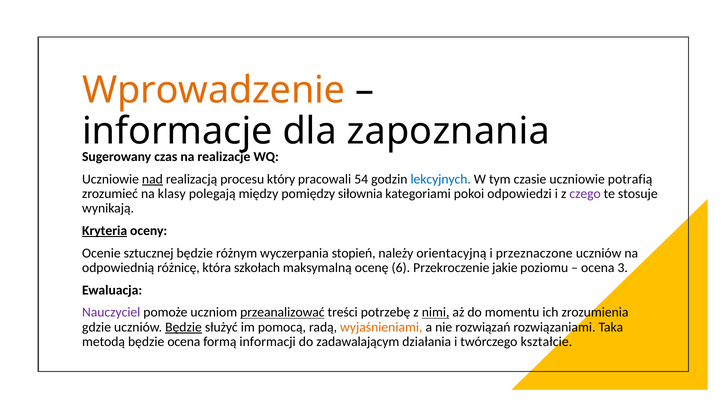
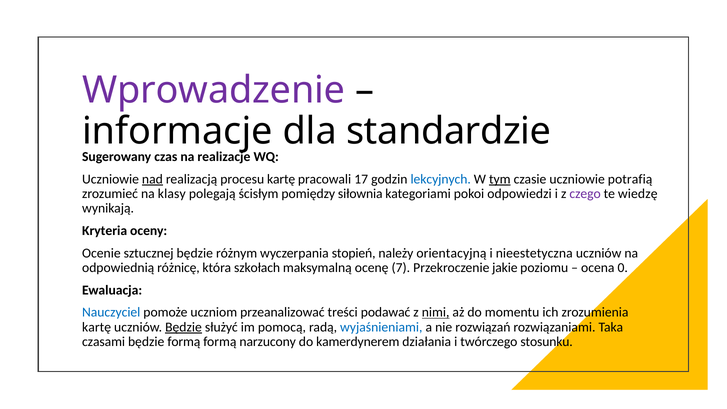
Wprowadzenie colour: orange -> purple
zapoznania: zapoznania -> standardzie
procesu który: który -> kartę
54: 54 -> 17
tym underline: none -> present
między: między -> ścisłym
stosuje: stosuje -> wiedzę
Kryteria underline: present -> none
przeznaczone: przeznaczone -> nieestetyczna
6: 6 -> 7
3: 3 -> 0
Nauczyciel colour: purple -> blue
przeanalizować underline: present -> none
potrzebę: potrzebę -> podawać
gdzie at (97, 327): gdzie -> kartę
wyjaśnieniami colour: orange -> blue
metodą: metodą -> czasami
będzie ocena: ocena -> formą
informacji: informacji -> narzucony
zadawalającym: zadawalającym -> kamerdynerem
kształcie: kształcie -> stosunku
